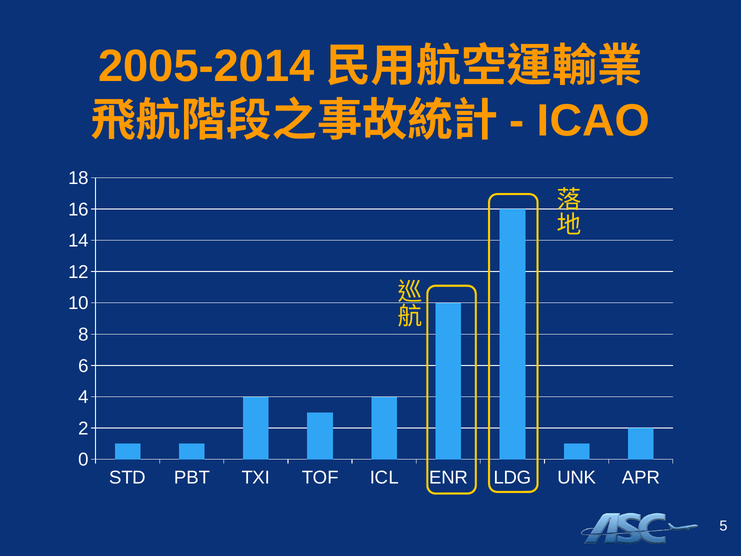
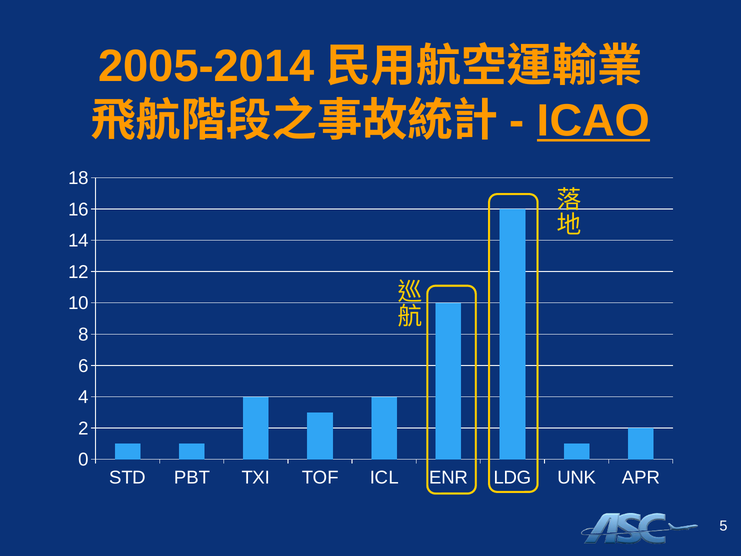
ICAO underline: none -> present
